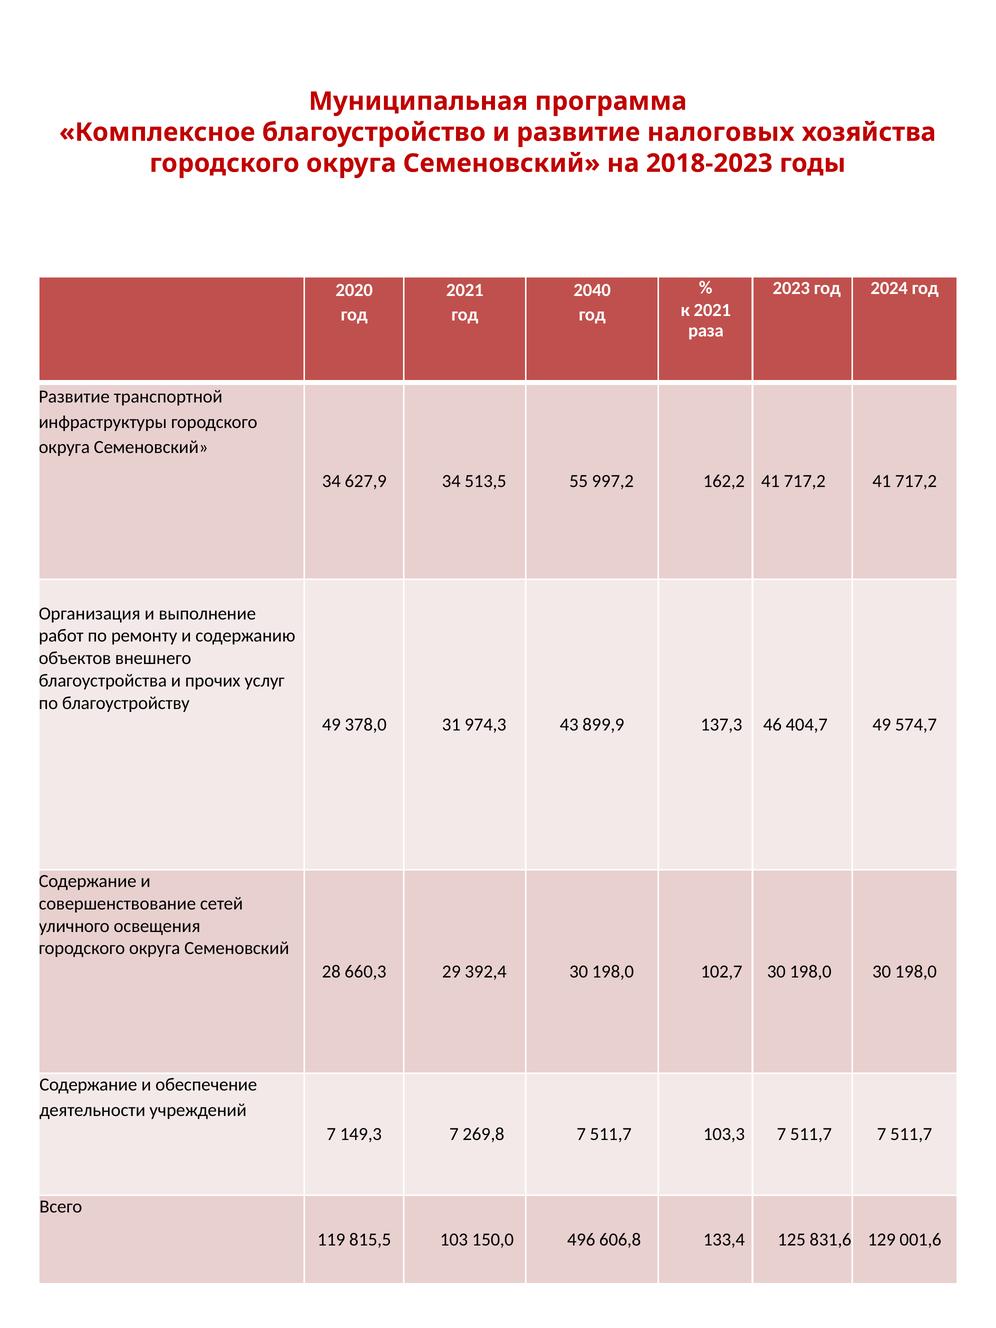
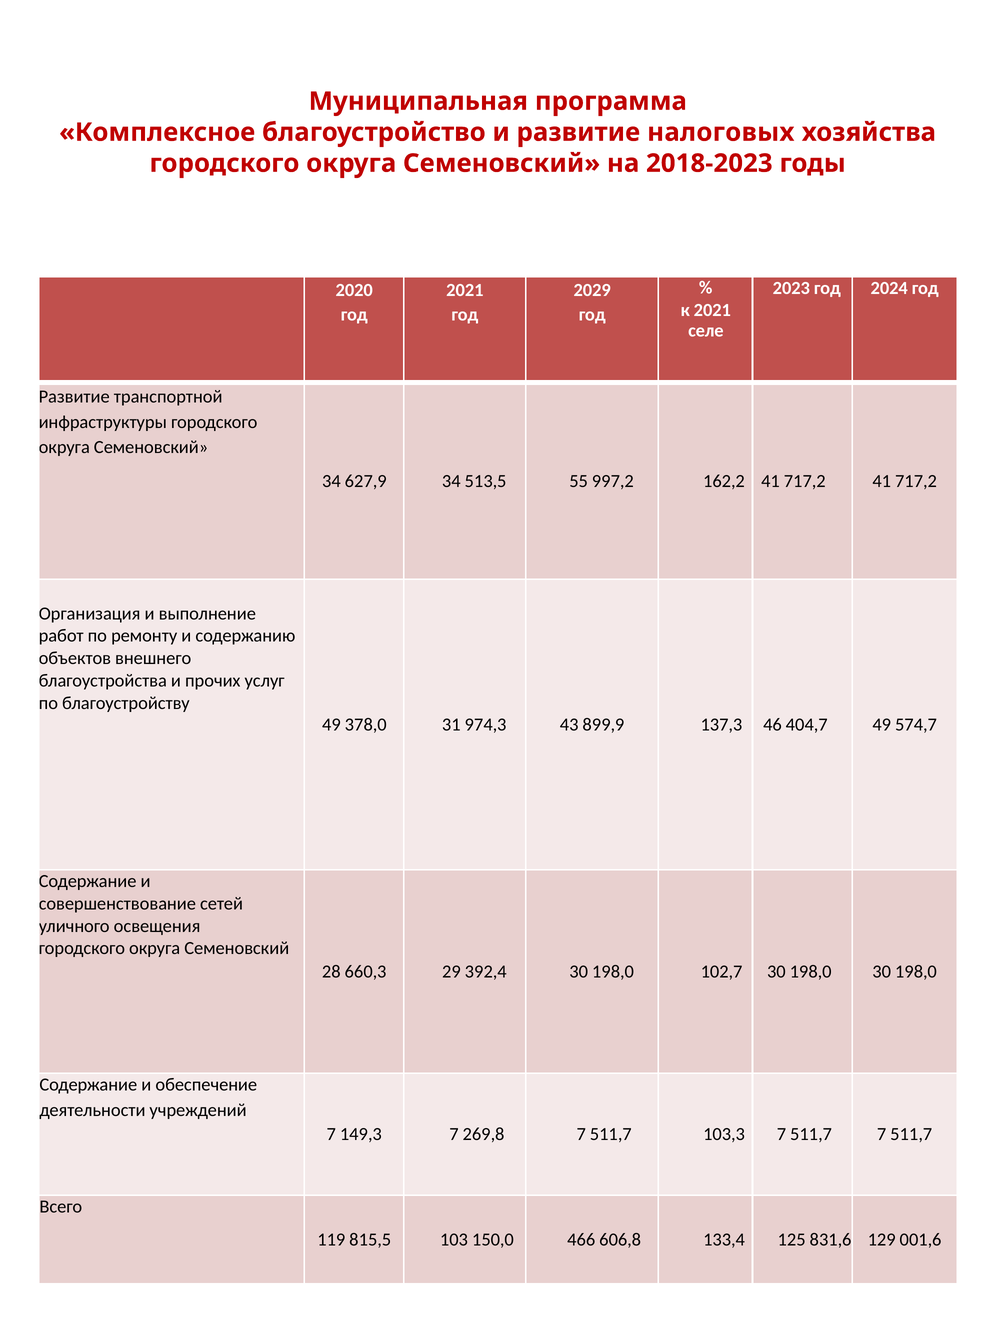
2040: 2040 -> 2029
раза: раза -> селе
496: 496 -> 466
